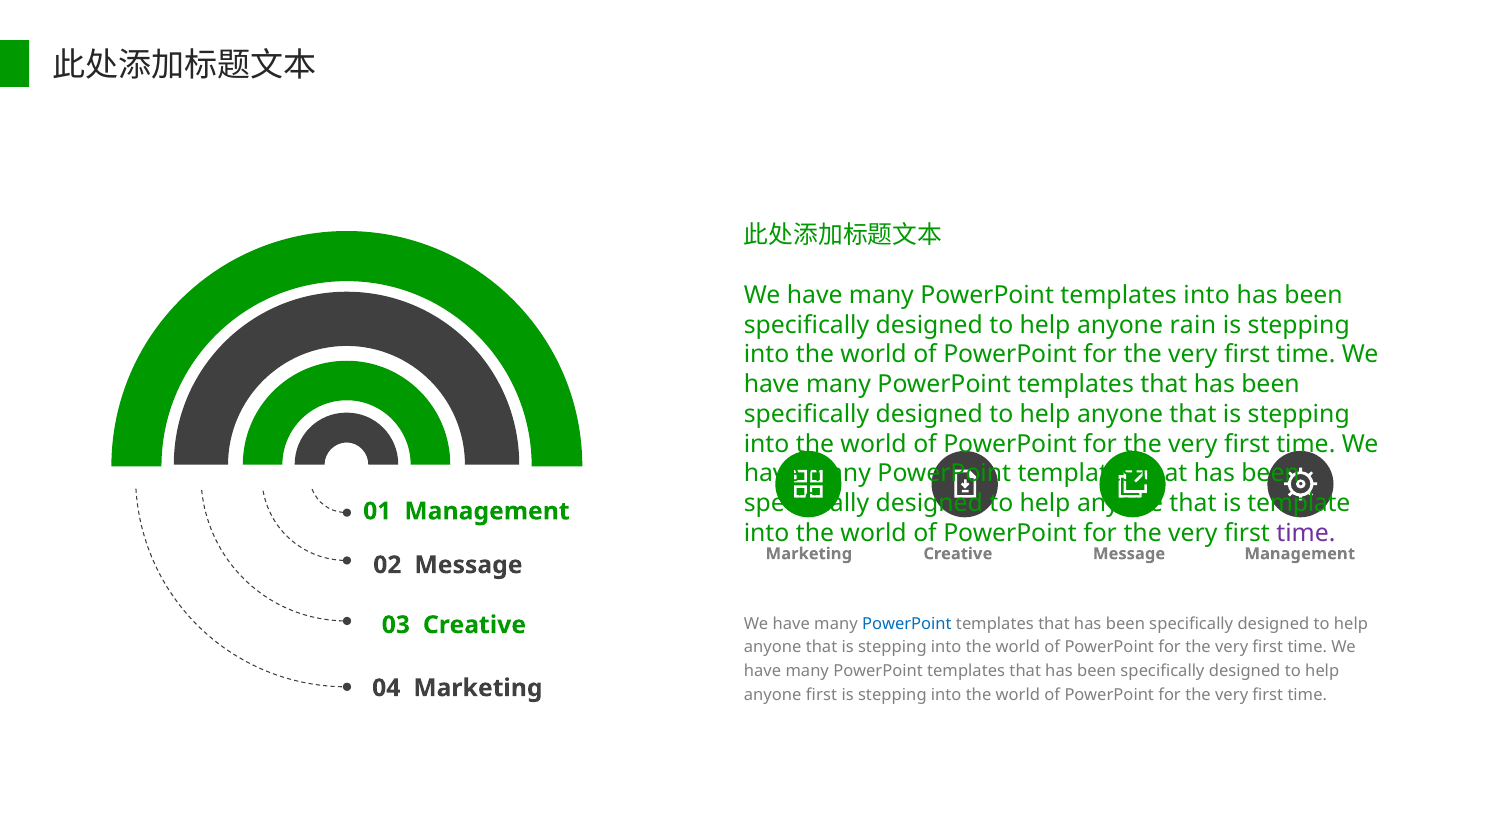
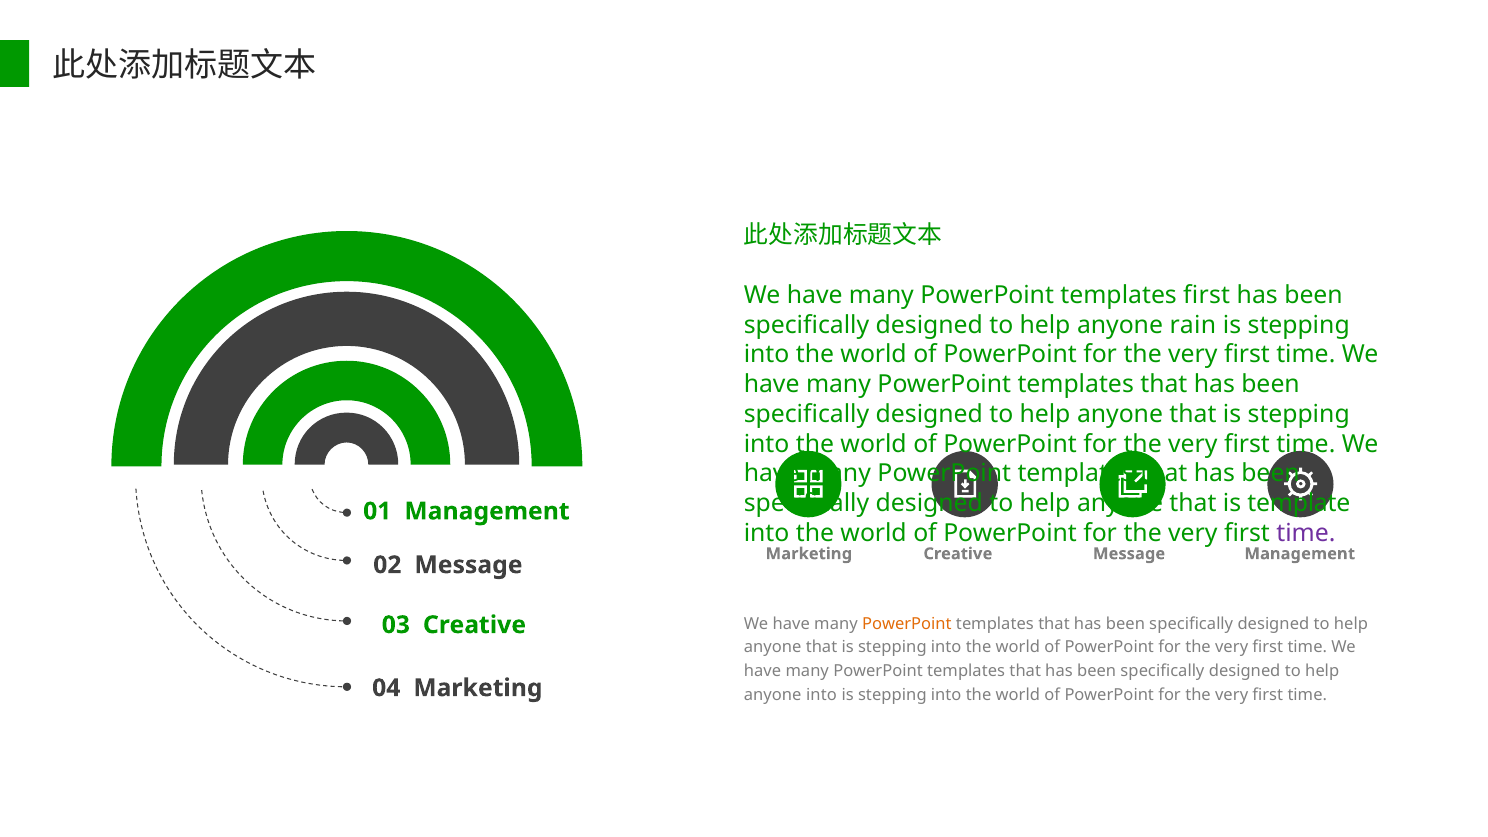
templates into: into -> first
PowerPoint at (907, 624) colour: blue -> orange
anyone first: first -> into
